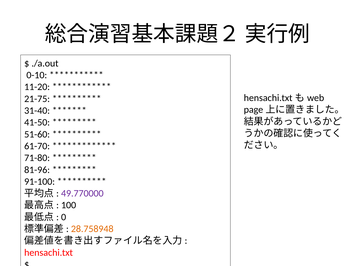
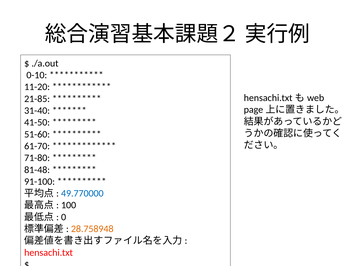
21-75: 21-75 -> 21-85
81-96: 81-96 -> 81-48
49.770000 colour: purple -> blue
